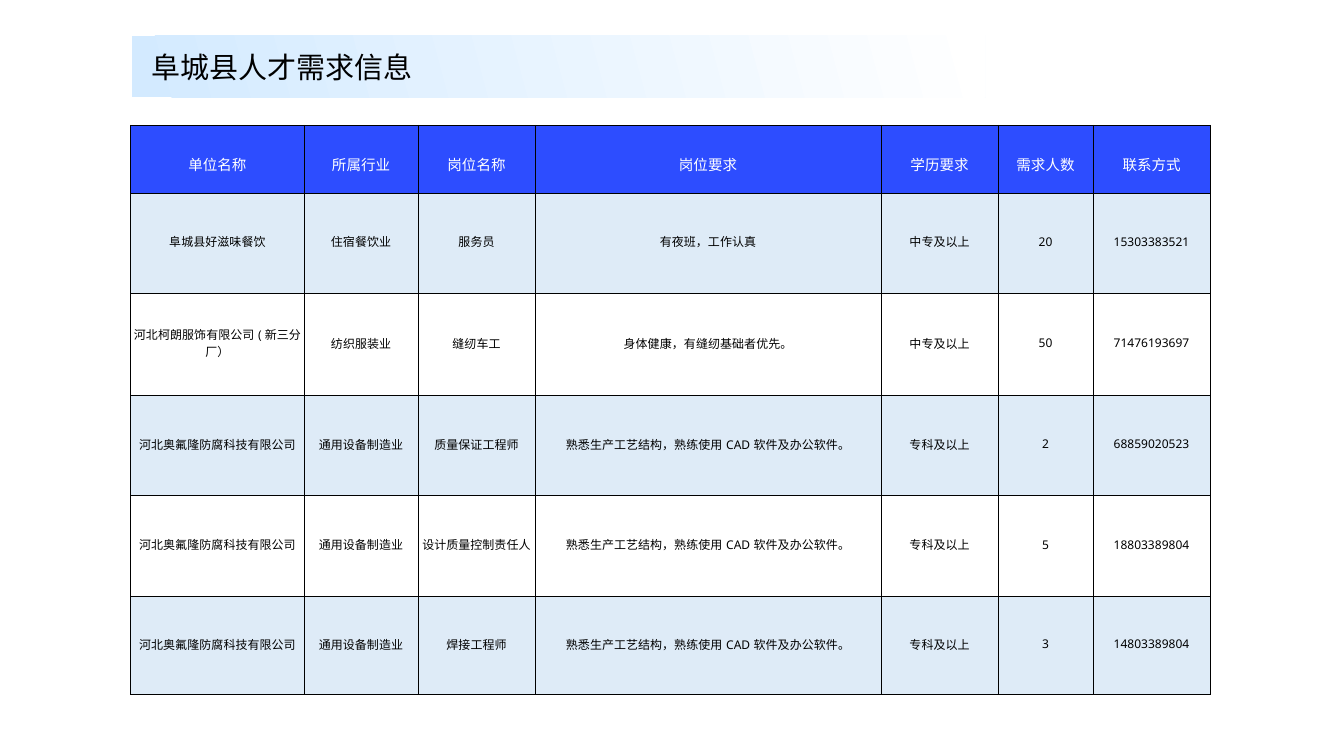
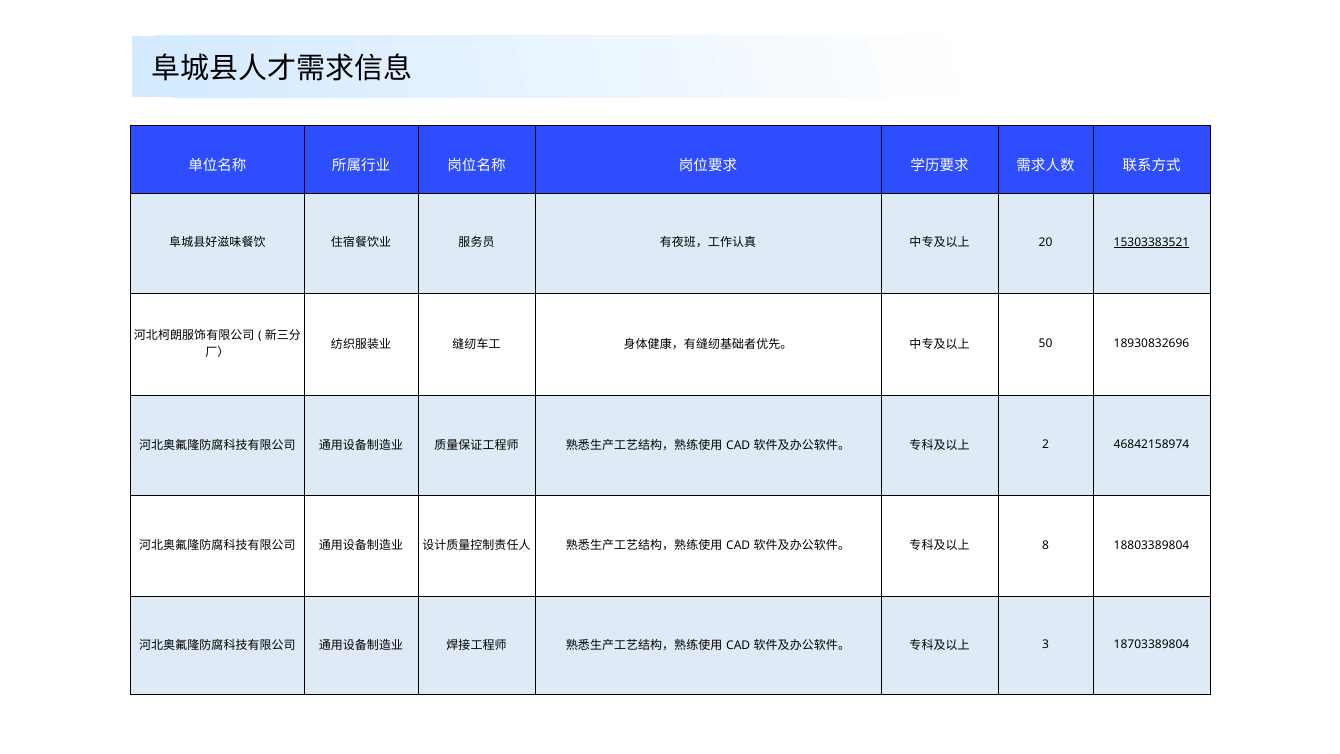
15303383521 underline: none -> present
71476193697: 71476193697 -> 18930832696
68859020523: 68859020523 -> 46842158974
5: 5 -> 8
14803389804: 14803389804 -> 18703389804
